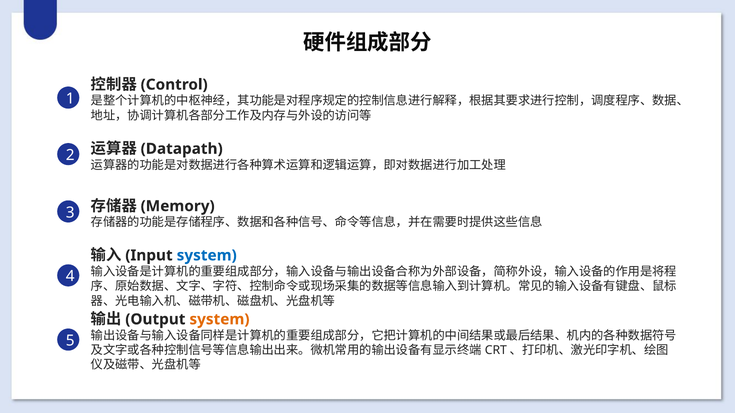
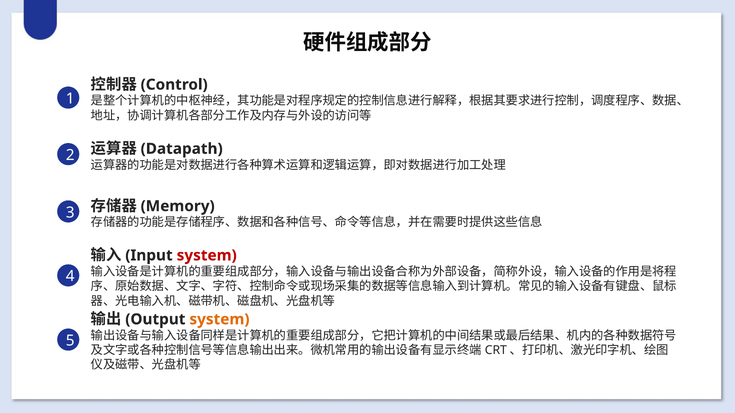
system at (207, 256) colour: blue -> red
